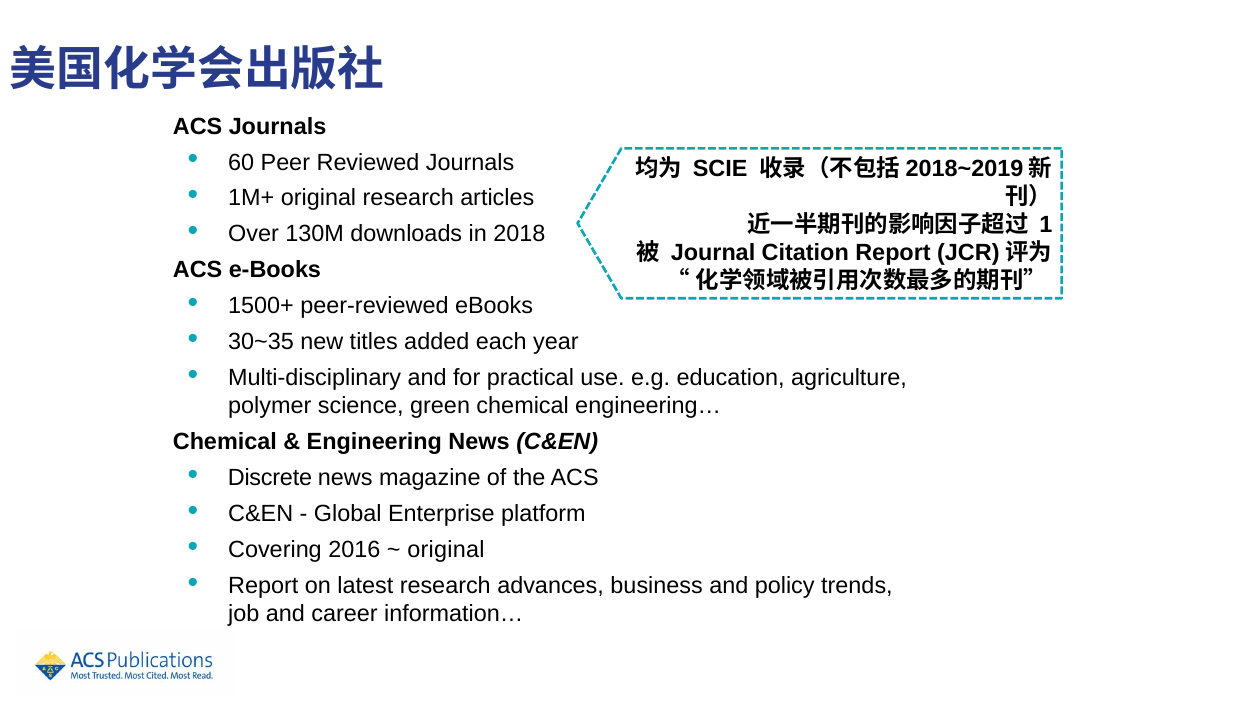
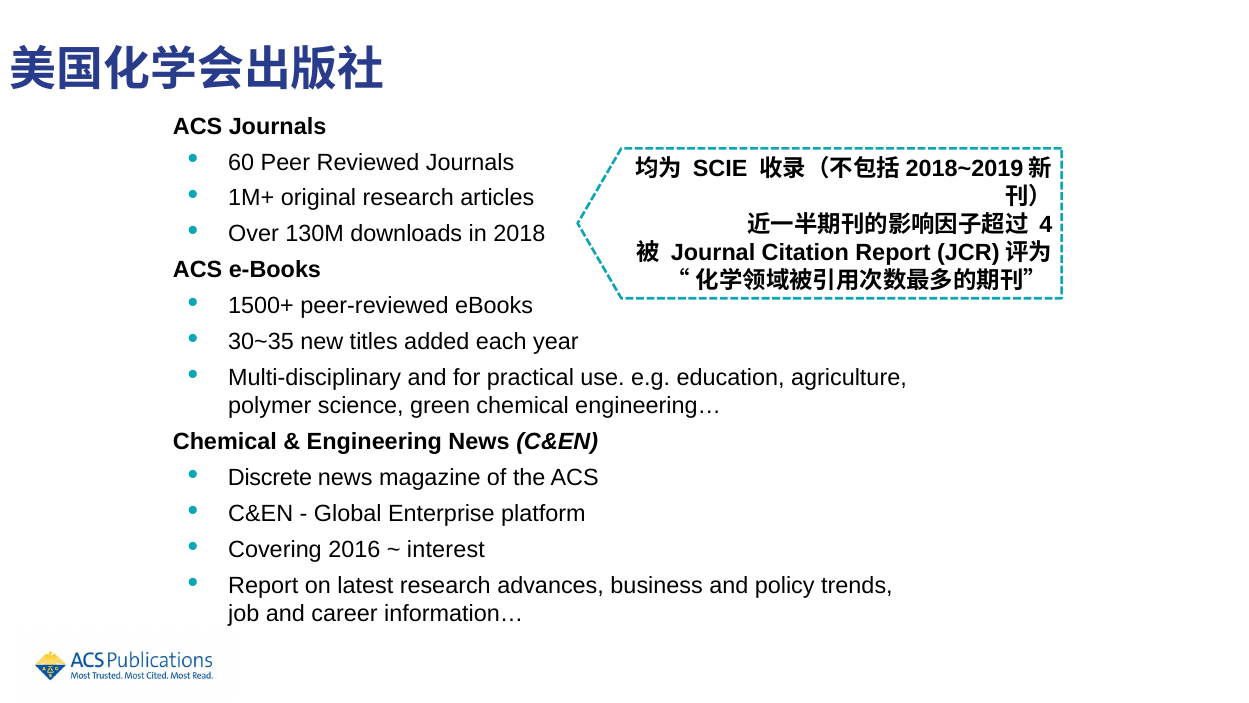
1: 1 -> 4
original at (446, 549): original -> interest
